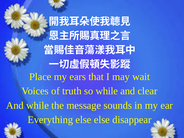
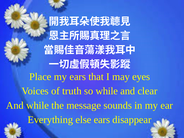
wait: wait -> eyes
else else: else -> ears
